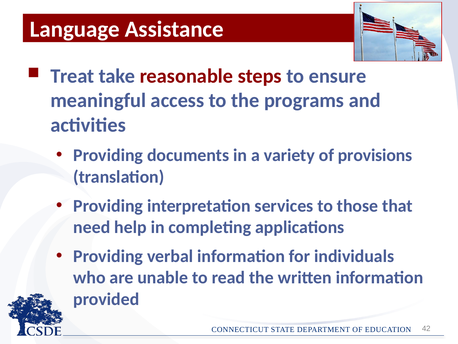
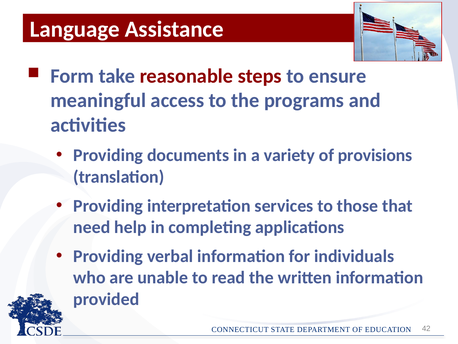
Treat: Treat -> Form
